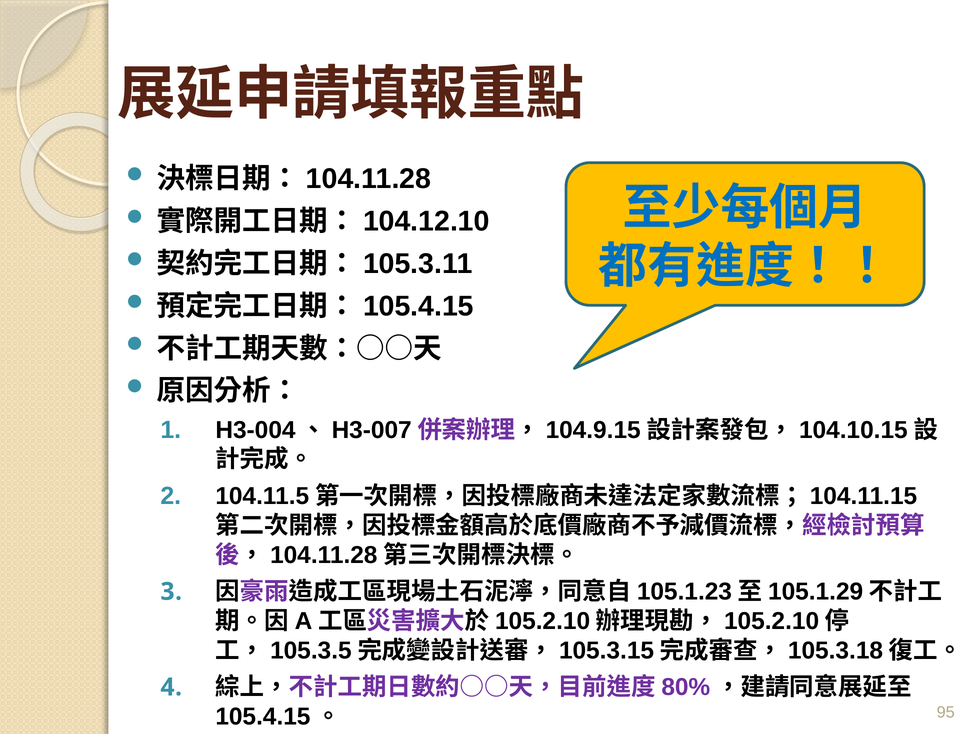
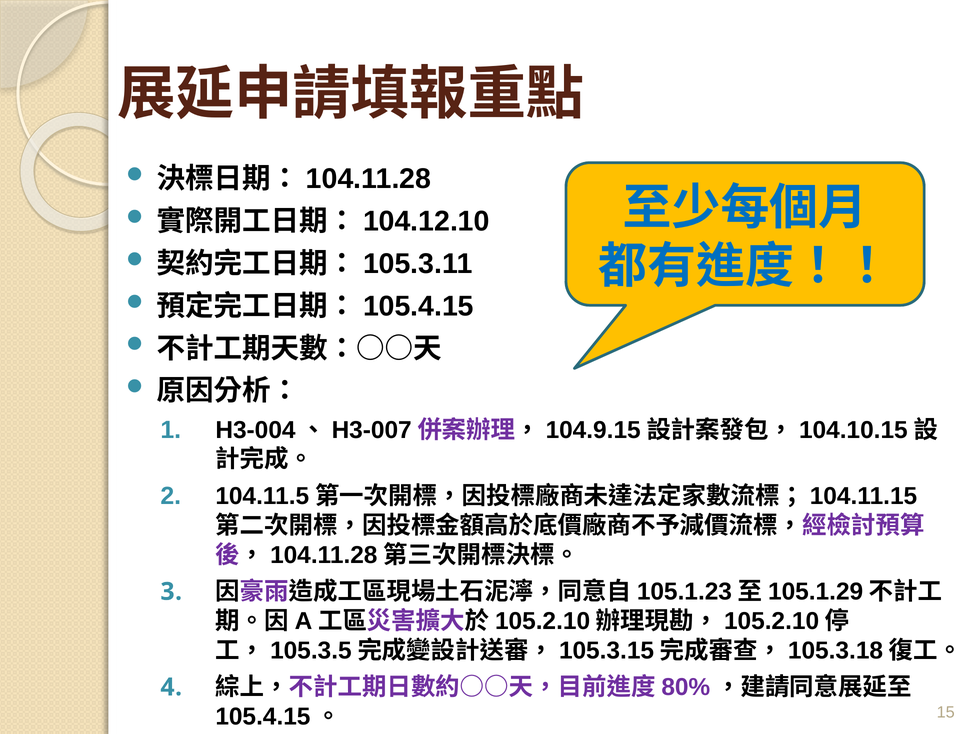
95: 95 -> 15
